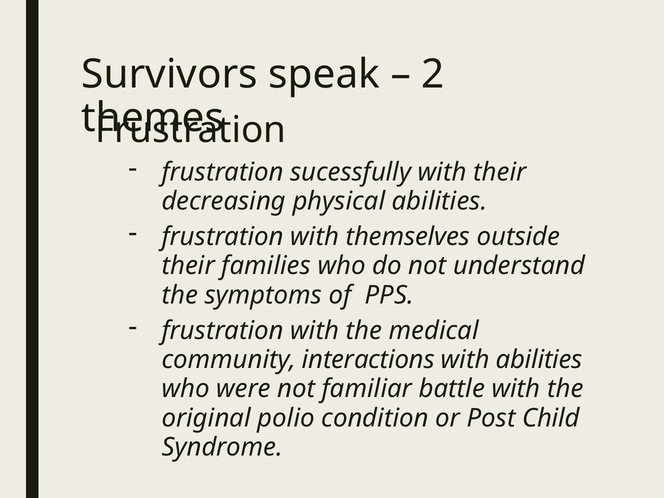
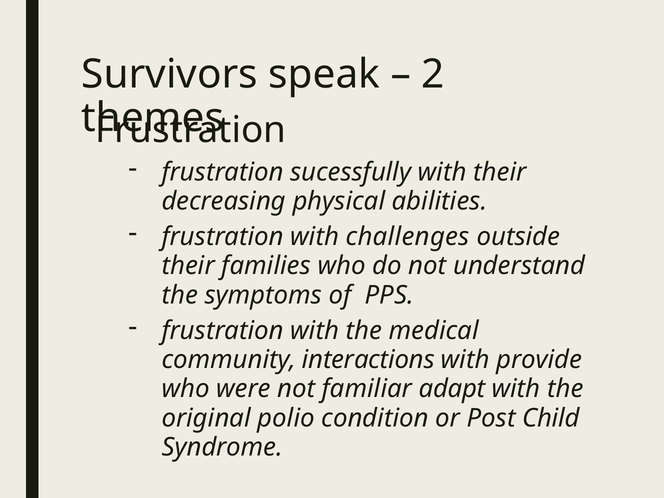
themselves: themselves -> challenges
with abilities: abilities -> provide
battle: battle -> adapt
